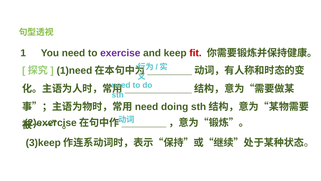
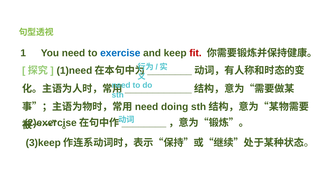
exercise colour: purple -> blue
